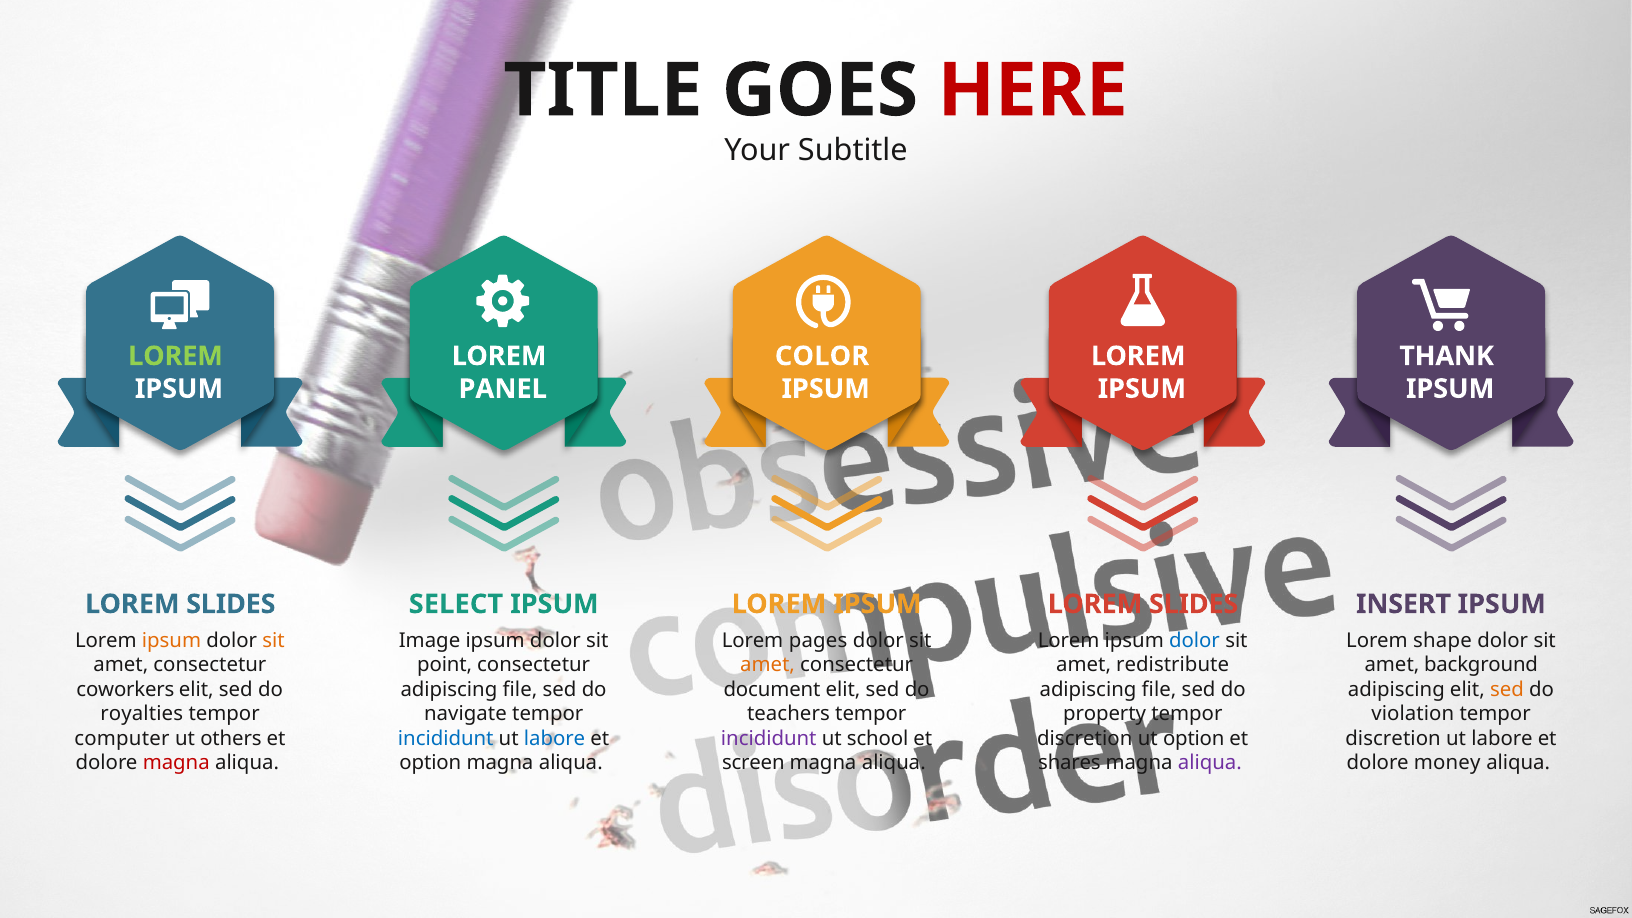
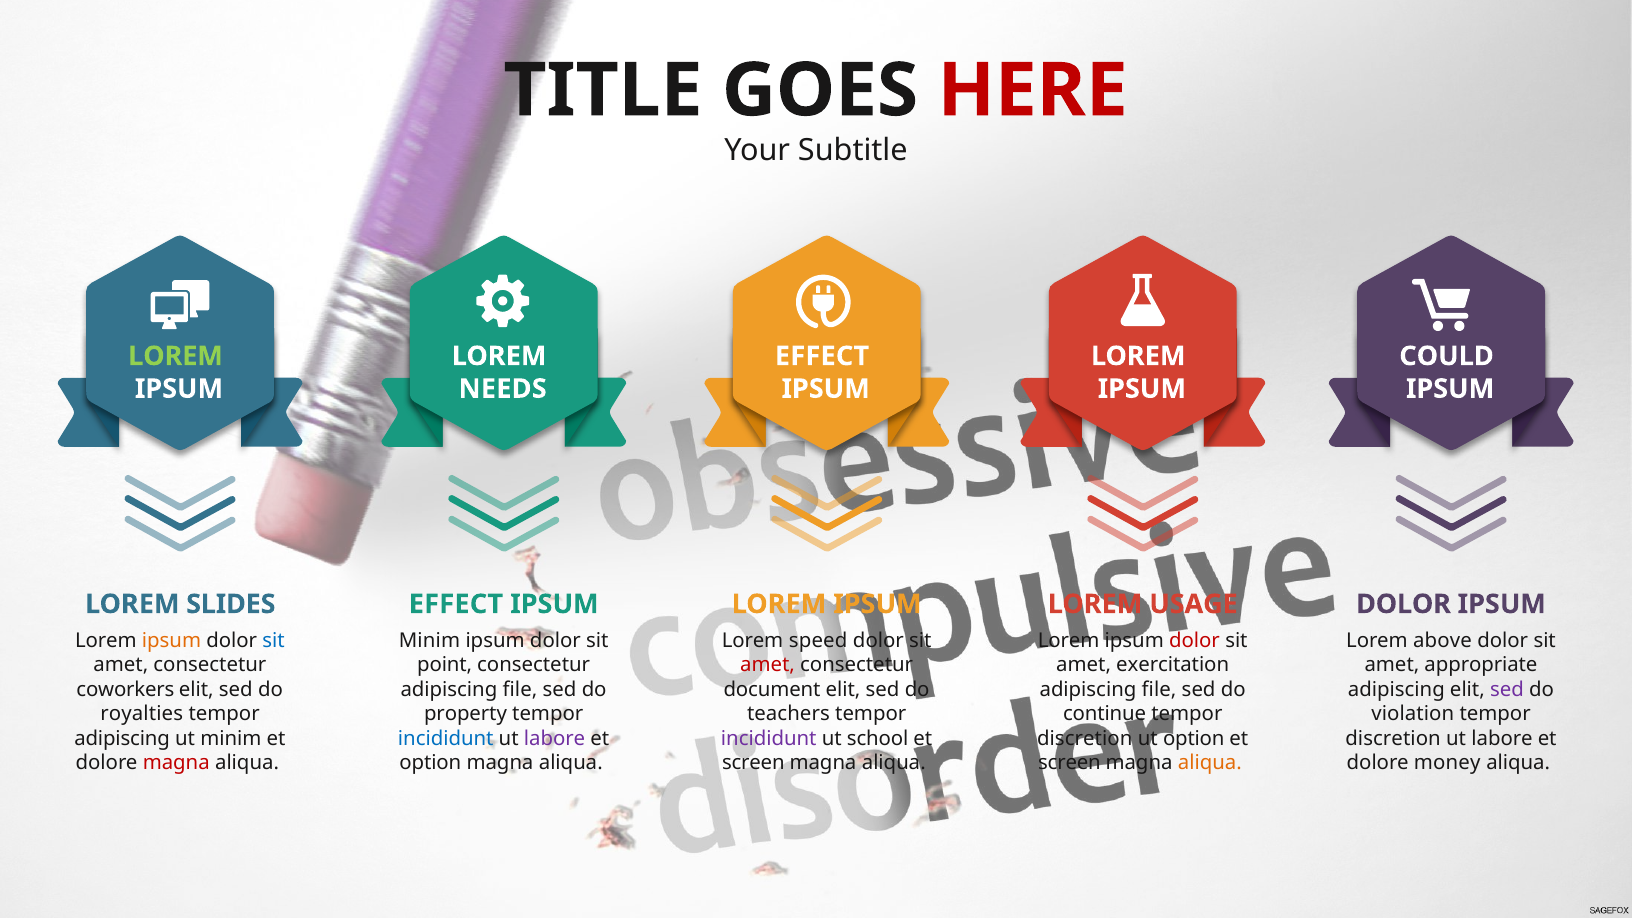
COLOR at (822, 356): COLOR -> EFFECT
THANK: THANK -> COULD
PANEL: PANEL -> NEEDS
SELECT at (456, 604): SELECT -> EFFECT
SLIDES at (1194, 604): SLIDES -> USAGE
INSERT at (1404, 604): INSERT -> DOLOR
sit at (274, 640) colour: orange -> blue
Image at (430, 640): Image -> Minim
pages: pages -> speed
dolor at (1194, 640) colour: blue -> red
shape: shape -> above
amet at (768, 665) colour: orange -> red
redistribute: redistribute -> exercitation
background: background -> appropriate
sed at (1507, 689) colour: orange -> purple
navigate: navigate -> property
property: property -> continue
computer at (122, 738): computer -> adipiscing
ut others: others -> minim
labore at (555, 738) colour: blue -> purple
shares at (1069, 763): shares -> screen
aliqua at (1210, 763) colour: purple -> orange
